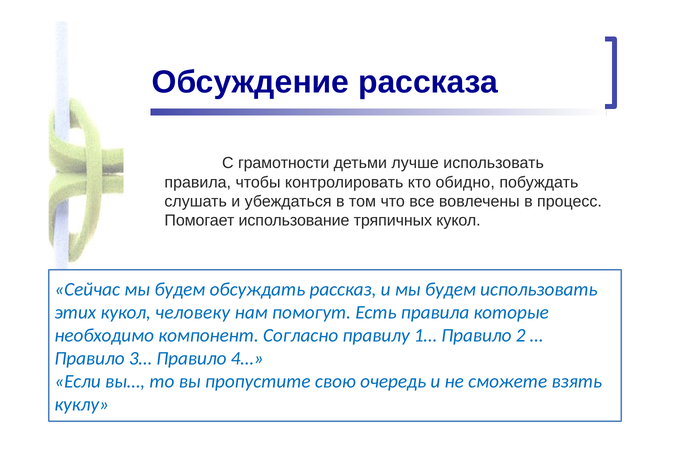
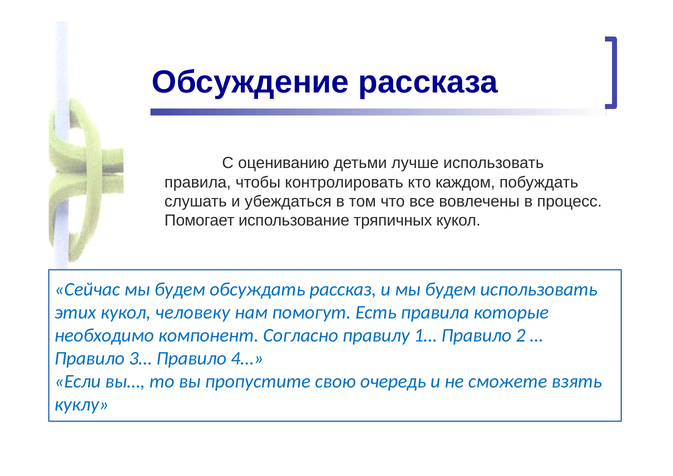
грамотности: грамотности -> оцениванию
обидно: обидно -> каждом
